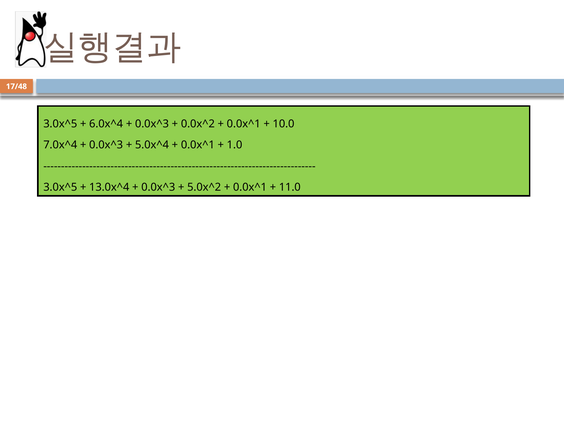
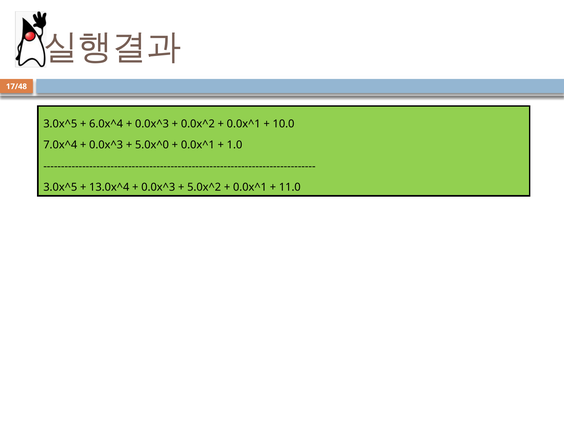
5.0x^4: 5.0x^4 -> 5.0x^0
